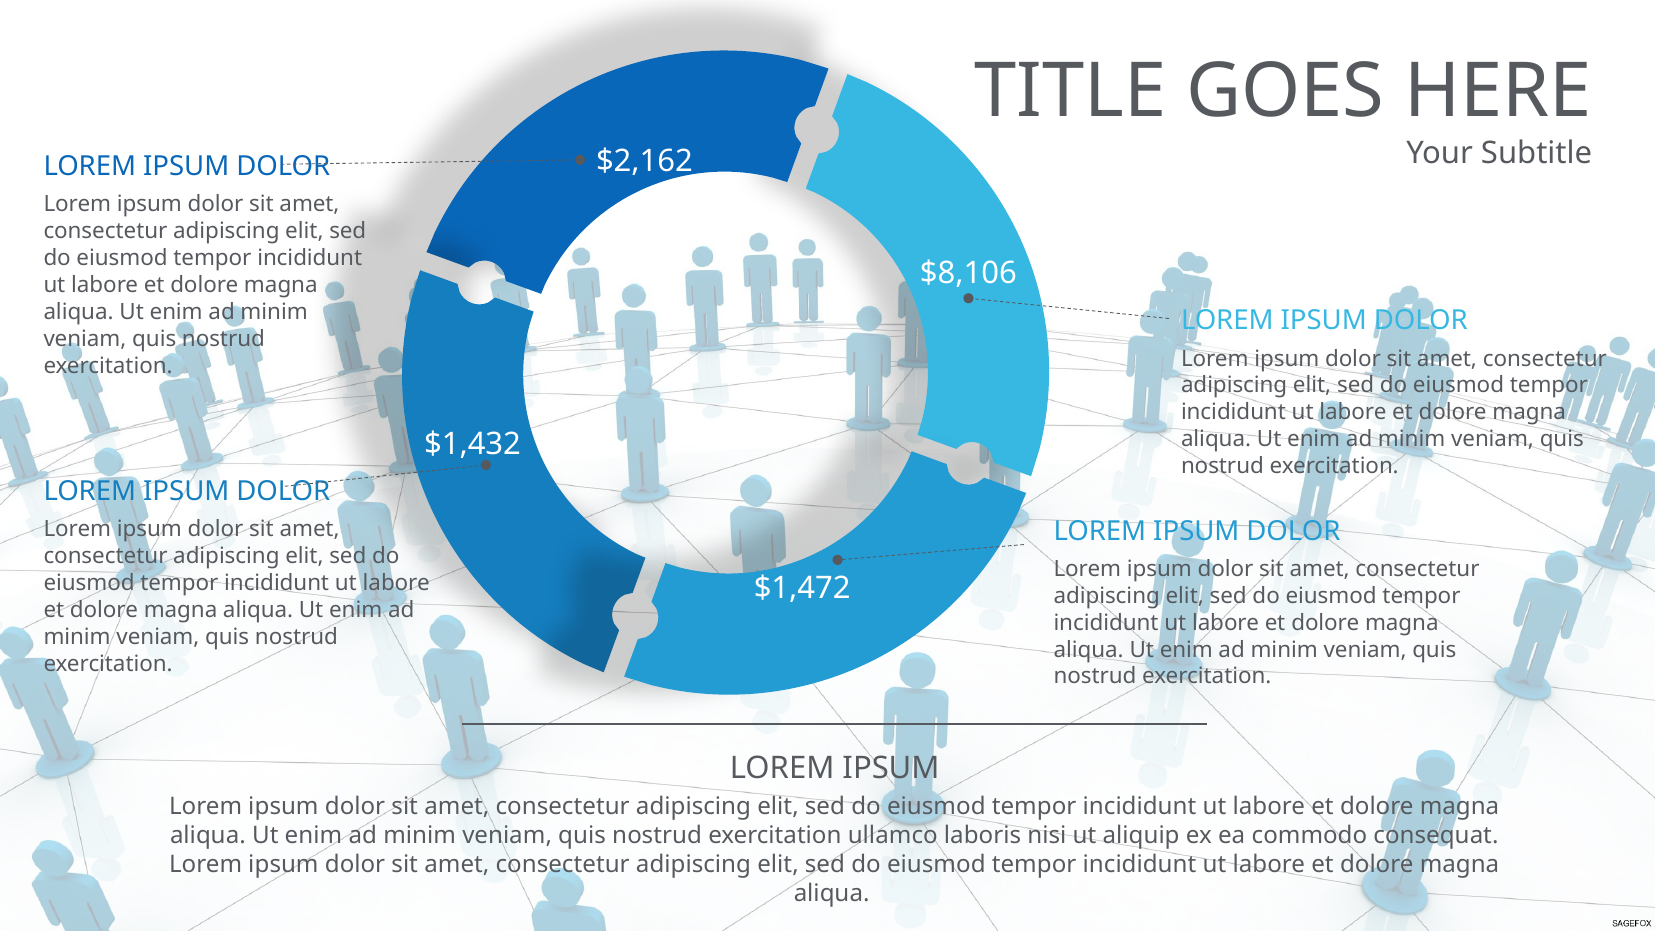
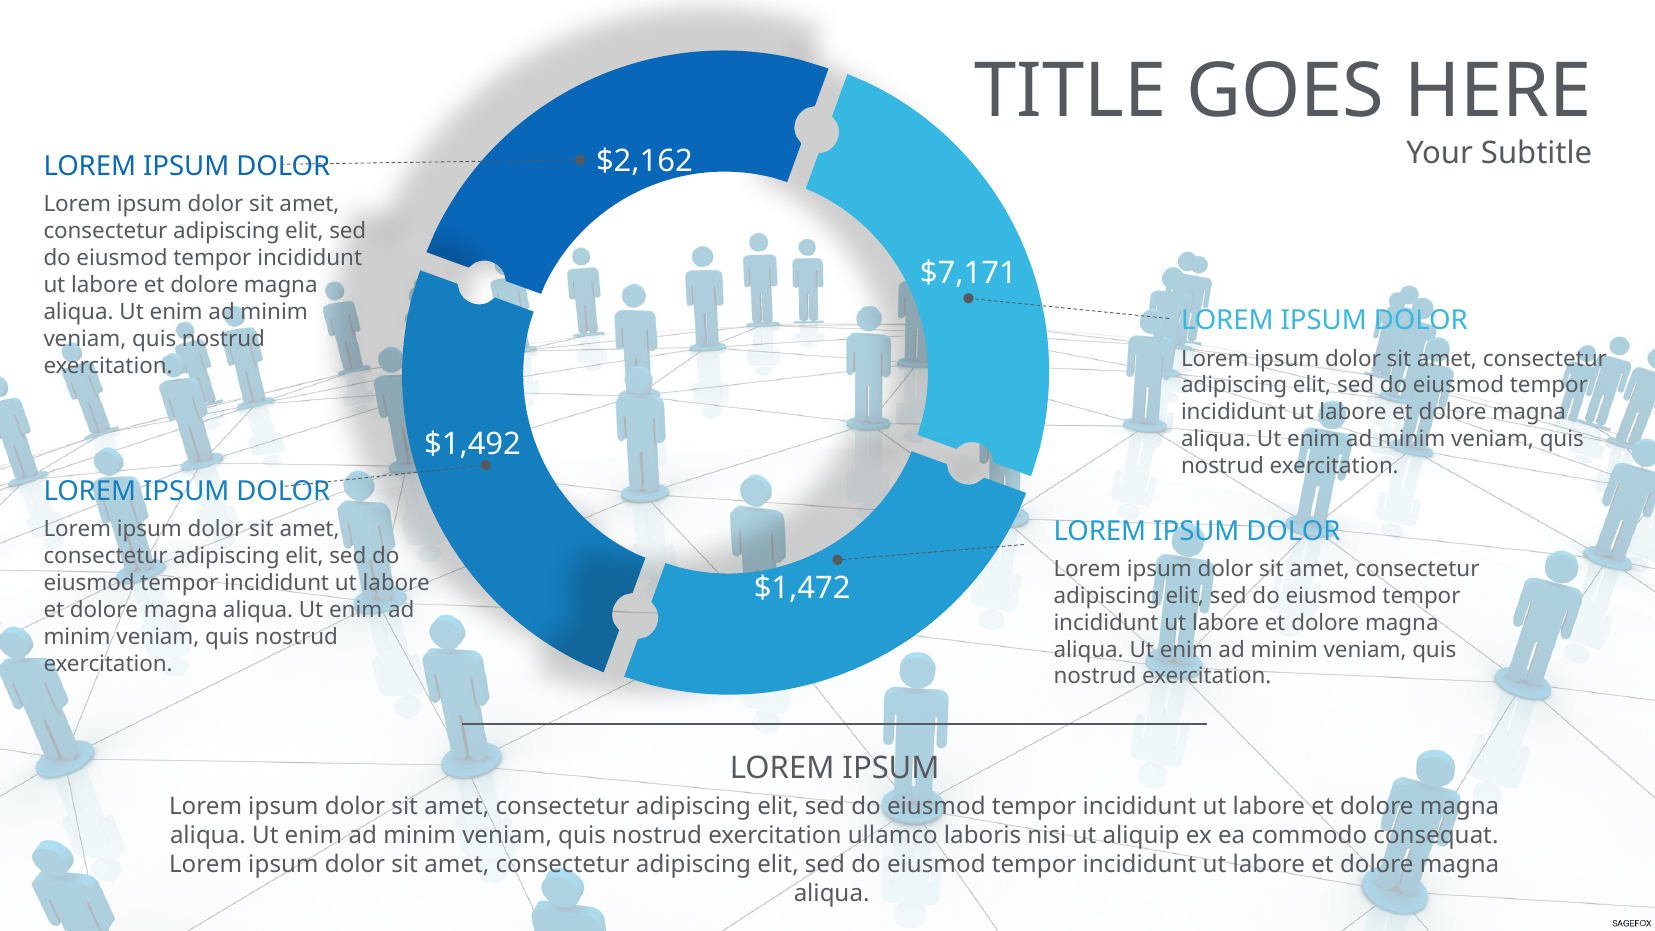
$8,106: $8,106 -> $7,171
$1,432: $1,432 -> $1,492
